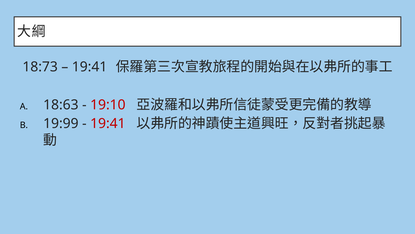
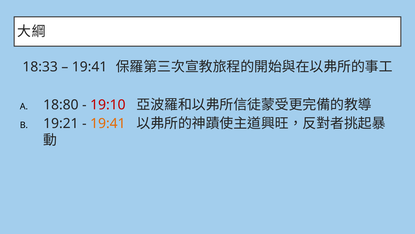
18:73: 18:73 -> 18:33
18:63: 18:63 -> 18:80
19:99: 19:99 -> 19:21
19:41 at (108, 123) colour: red -> orange
